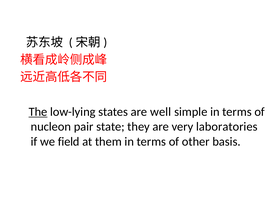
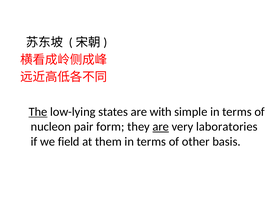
well: well -> with
state: state -> form
are at (161, 127) underline: none -> present
